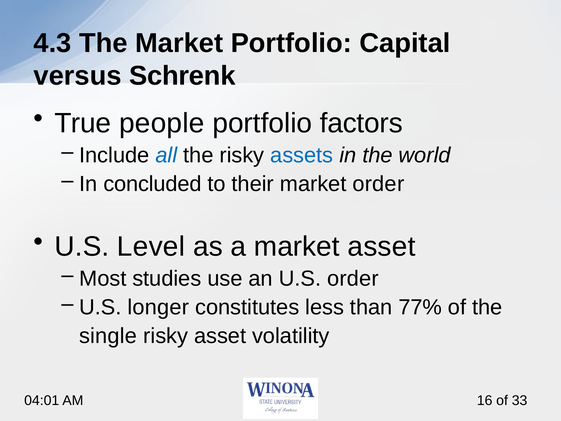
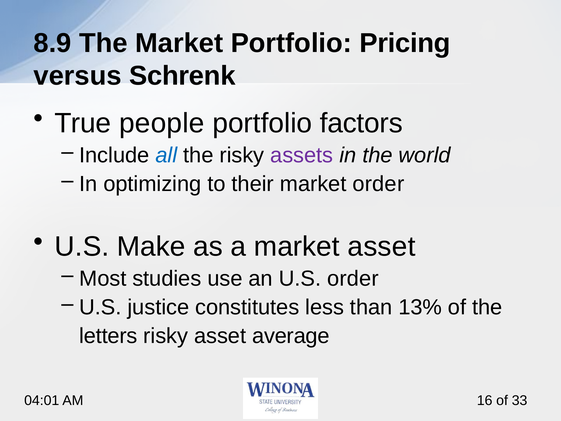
4.3: 4.3 -> 8.9
Capital: Capital -> Pricing
assets colour: blue -> purple
concluded: concluded -> optimizing
Level: Level -> Make
longer: longer -> justice
77%: 77% -> 13%
single: single -> letters
volatility: volatility -> average
